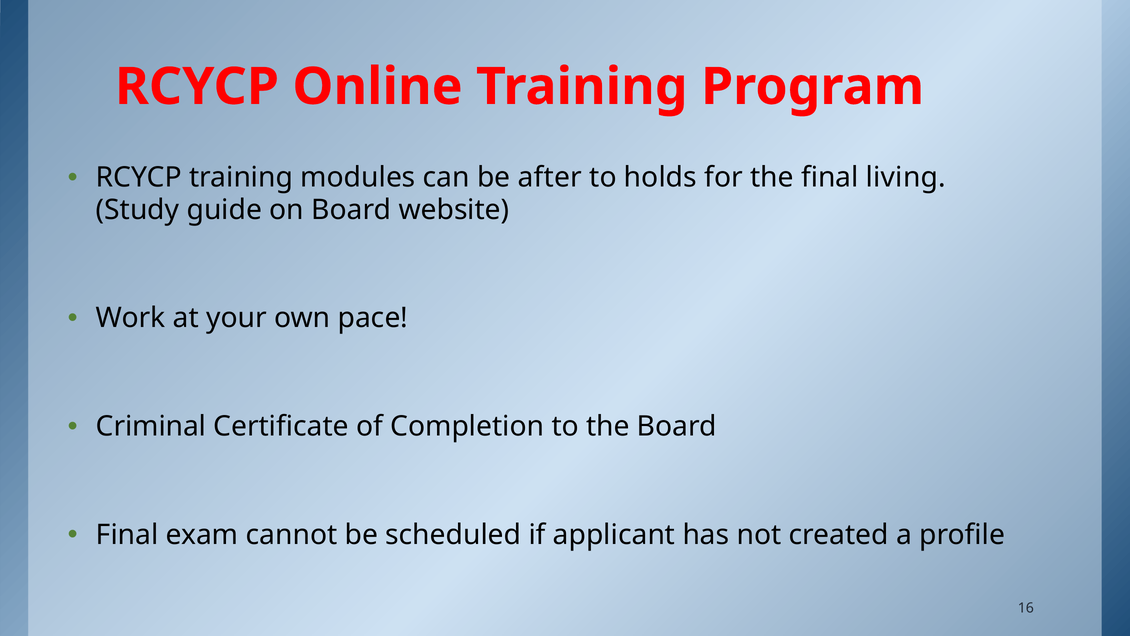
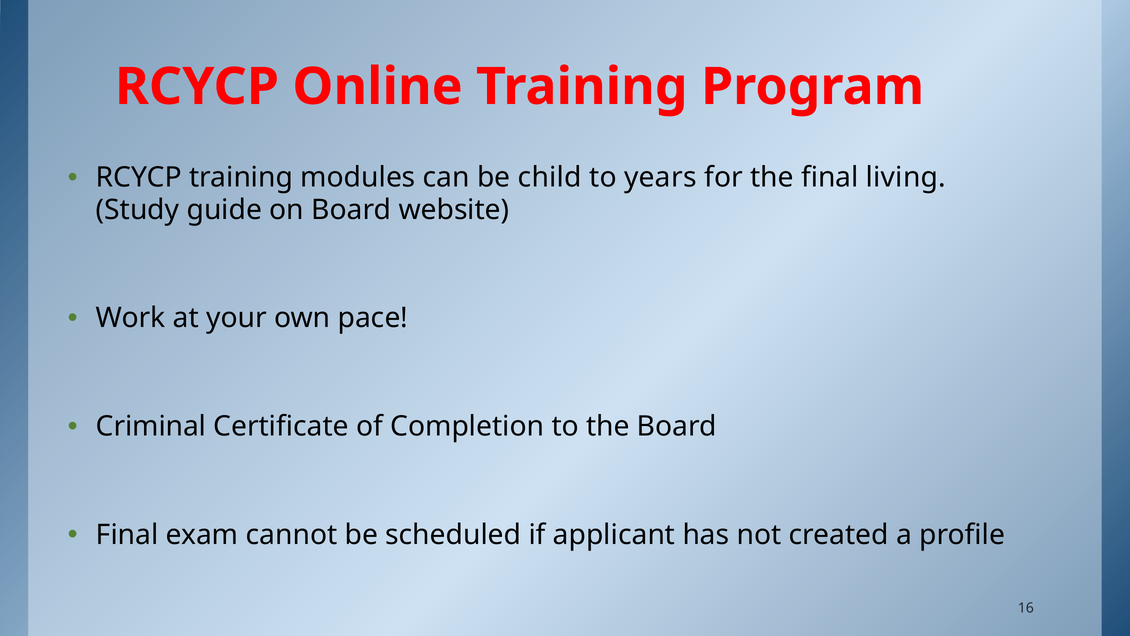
after: after -> child
holds: holds -> years
